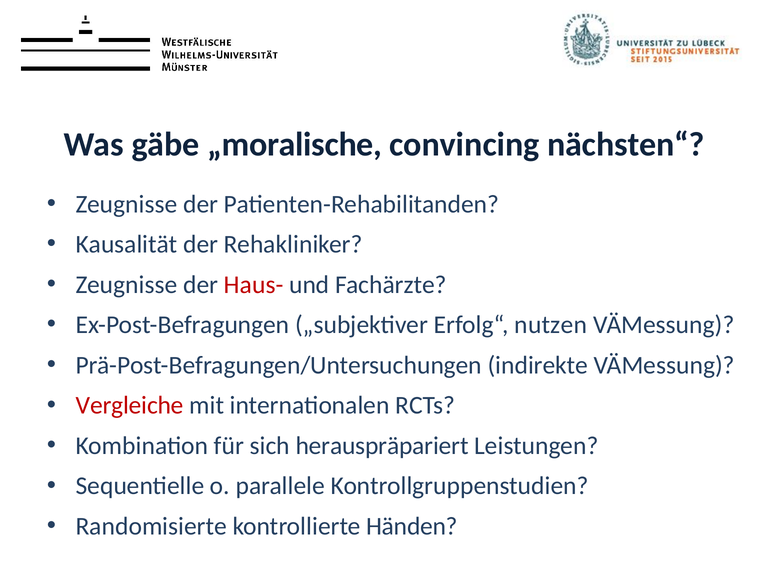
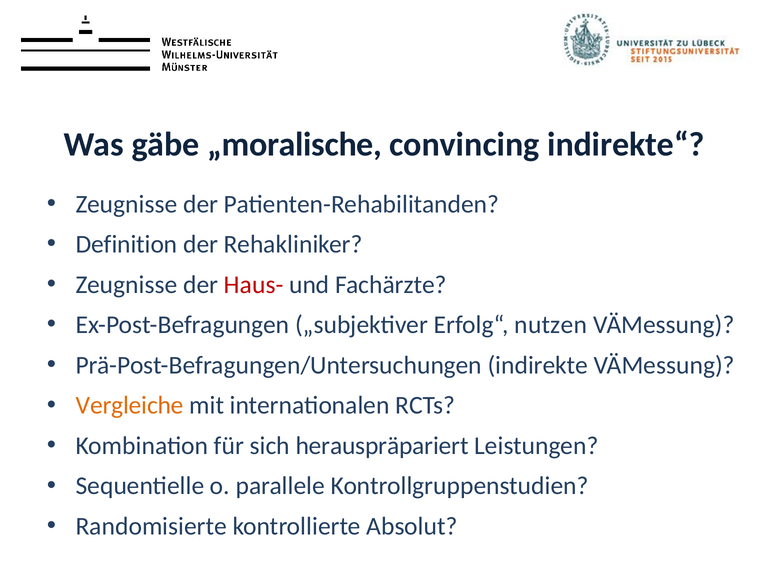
nächsten“: nächsten“ -> indirekte“
Kausalität: Kausalität -> Definition
Vergleiche colour: red -> orange
Händen: Händen -> Absolut
